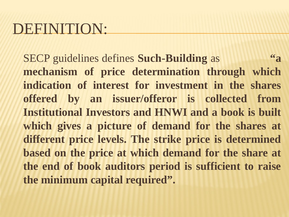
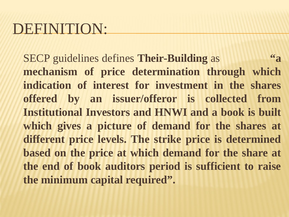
Such-Building: Such-Building -> Their-Building
